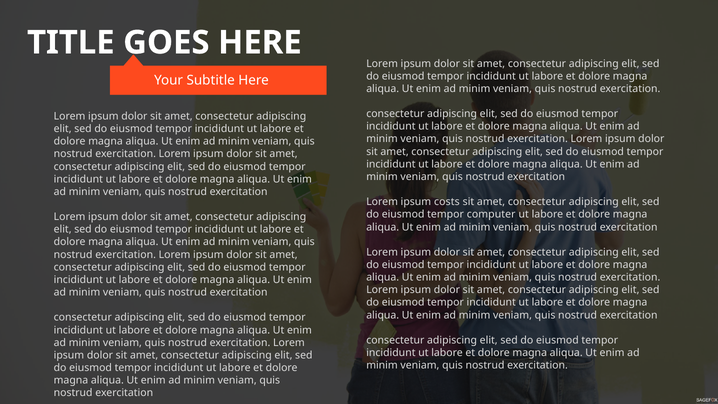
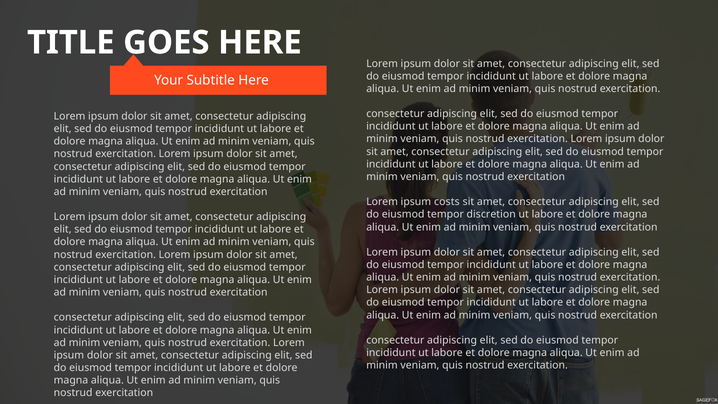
computer: computer -> discretion
